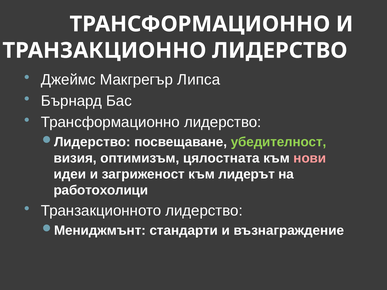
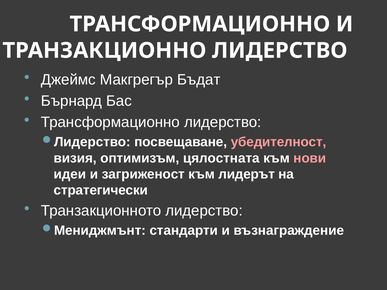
Липса: Липса -> Бъдат
убедителност colour: light green -> pink
работохолици: работохолици -> стратегически
